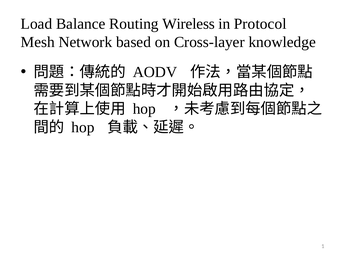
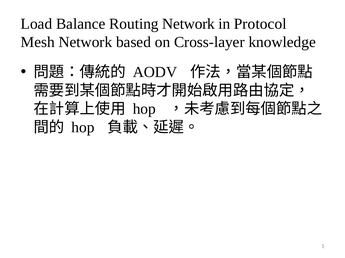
Routing Wireless: Wireless -> Network
